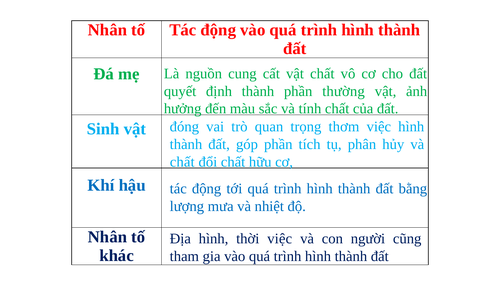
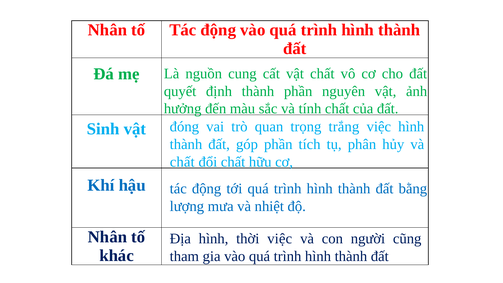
thường: thường -> nguyên
thơm: thơm -> trắng
